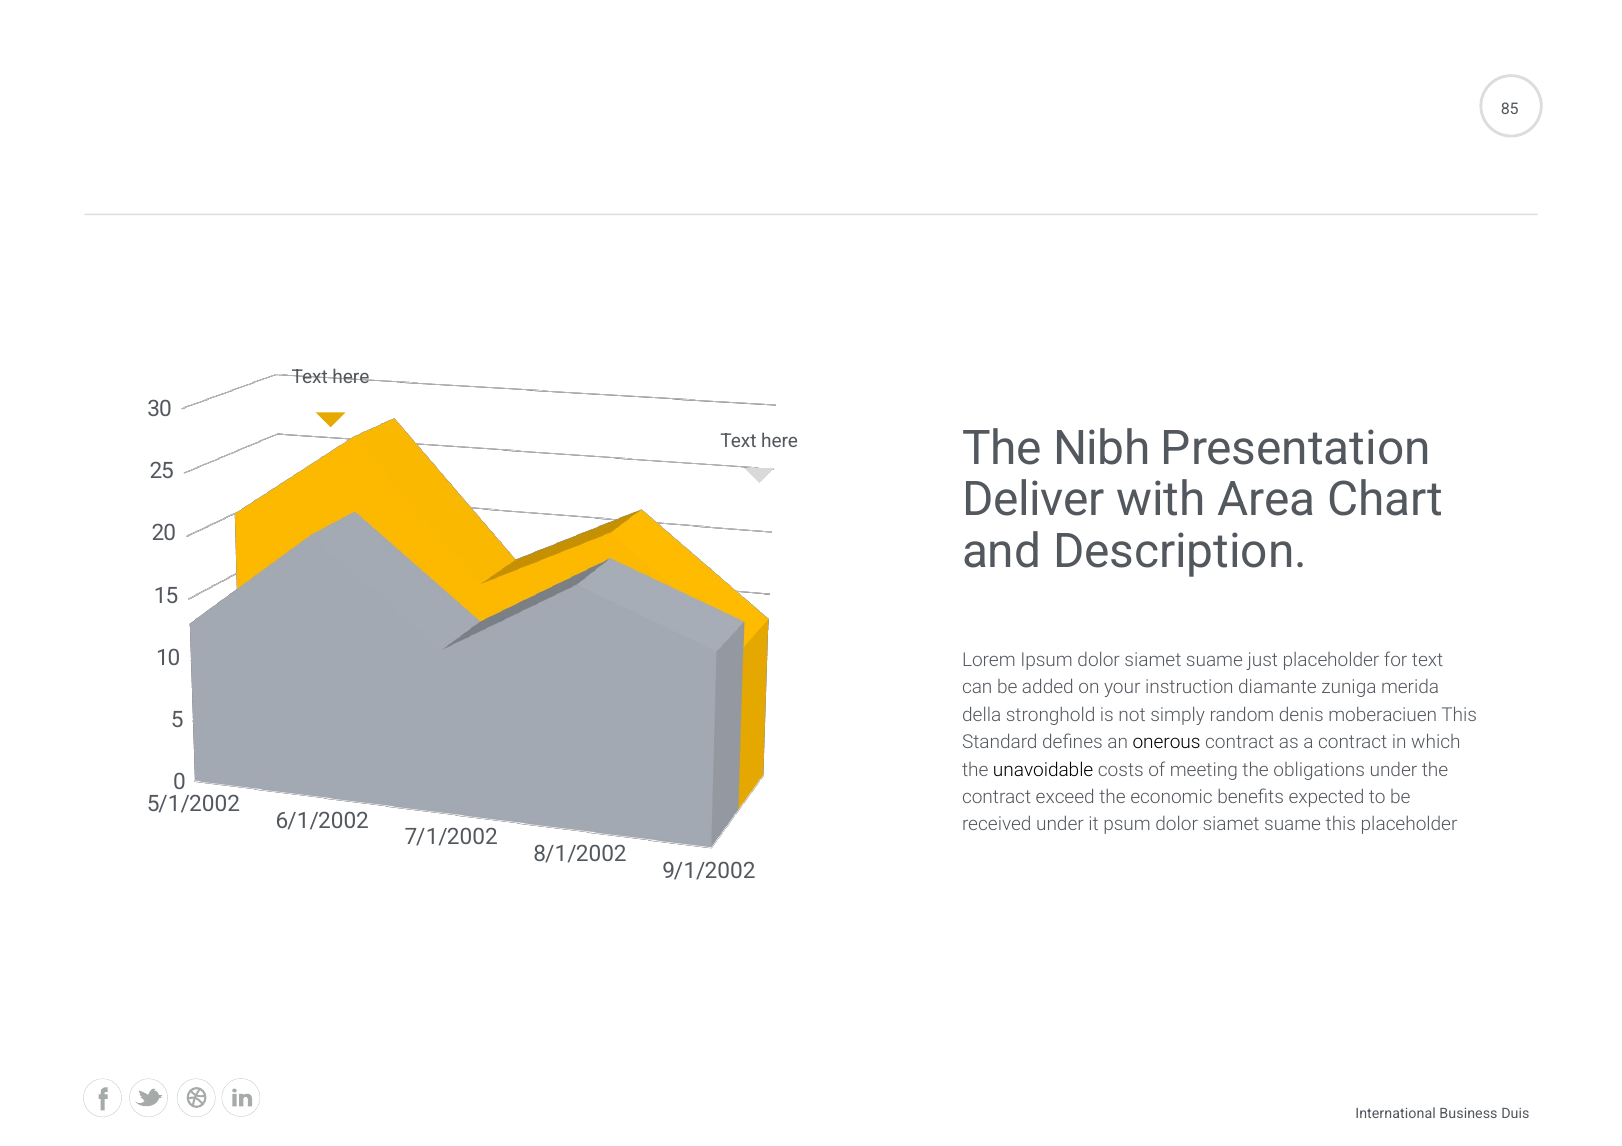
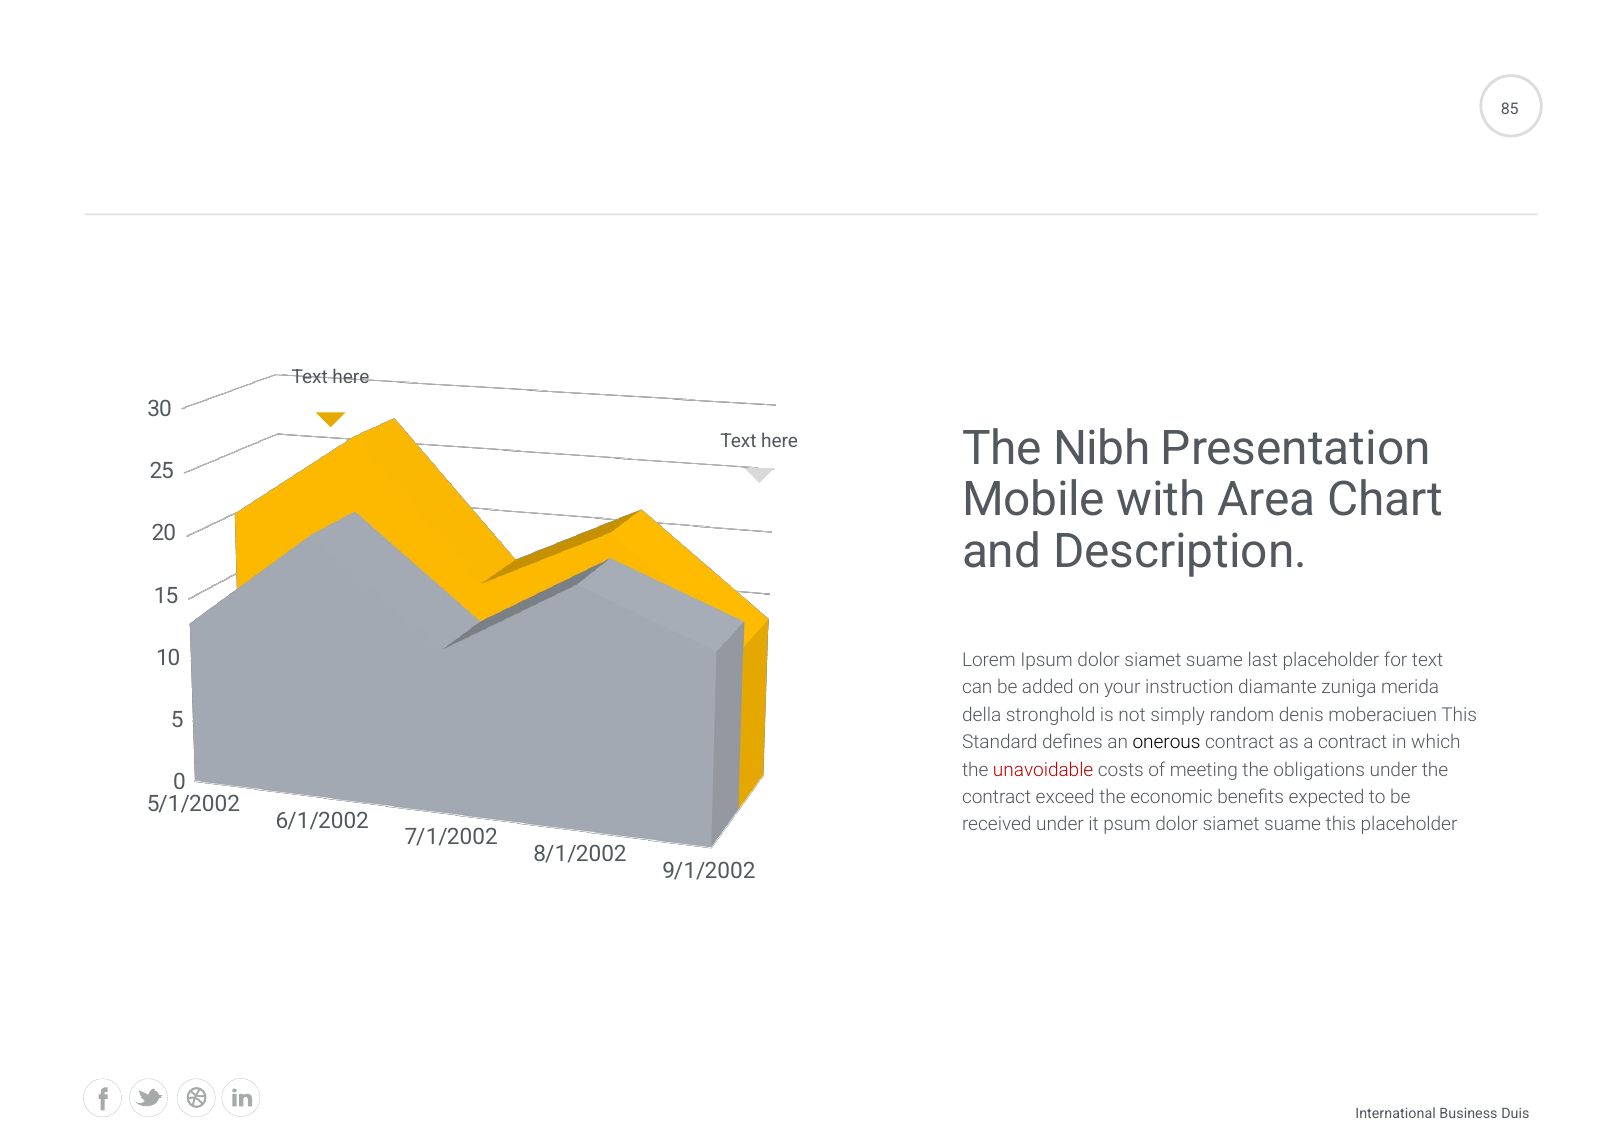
Deliver: Deliver -> Mobile
just: just -> last
unavoidable colour: black -> red
